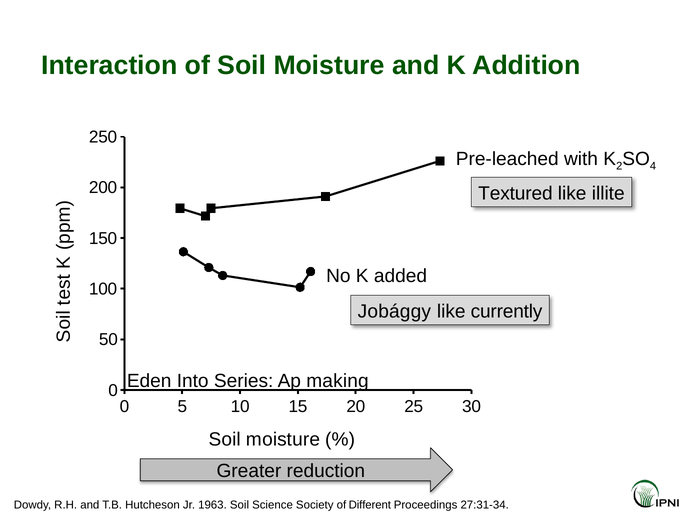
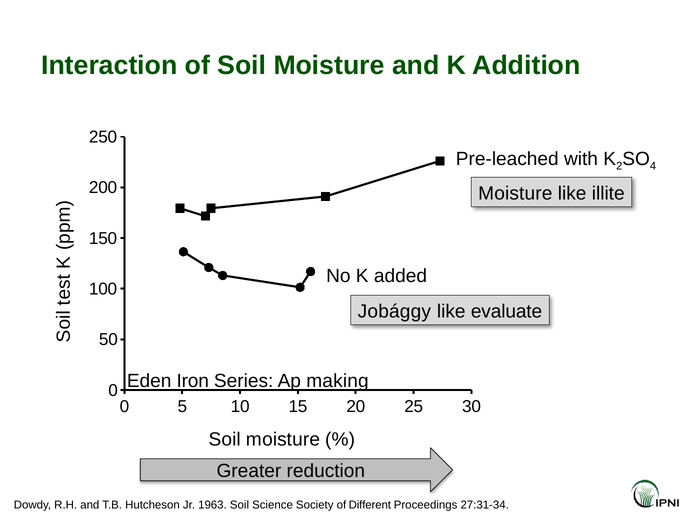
Textured at (515, 194): Textured -> Moisture
currently: currently -> evaluate
Into: Into -> Iron
